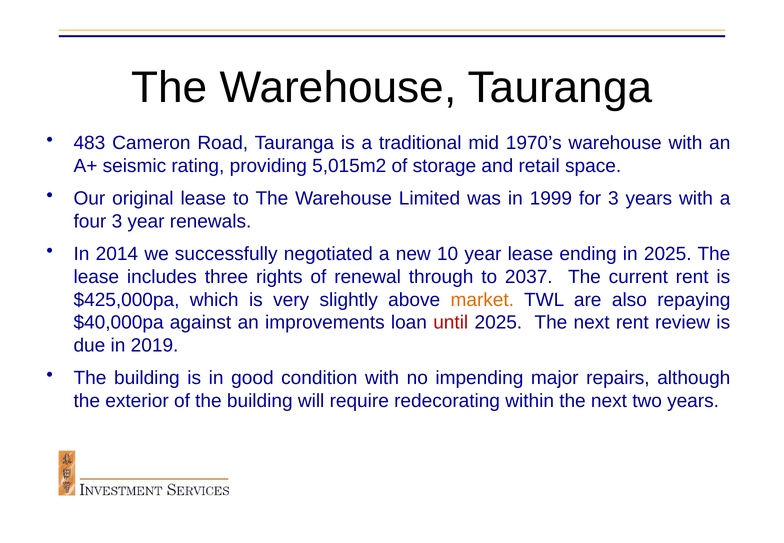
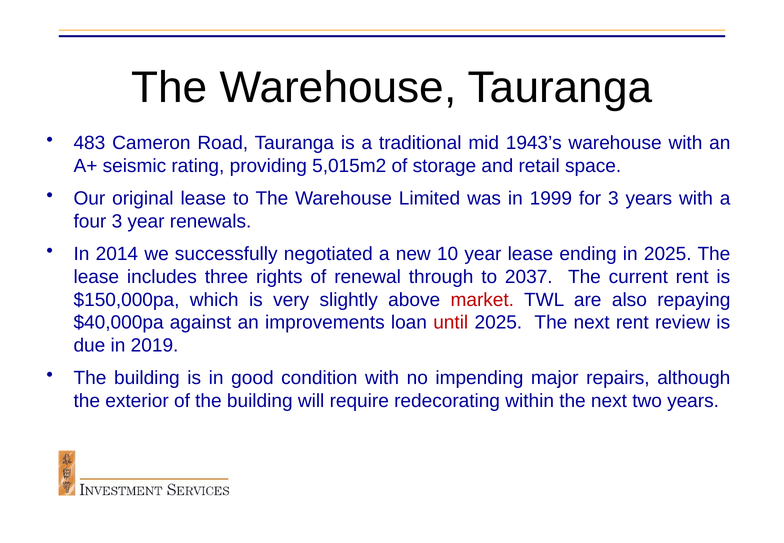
1970’s: 1970’s -> 1943’s
$425,000pa: $425,000pa -> $150,000pa
market colour: orange -> red
